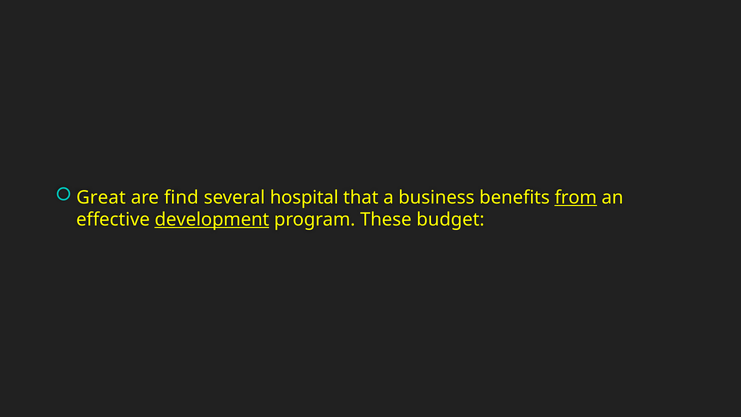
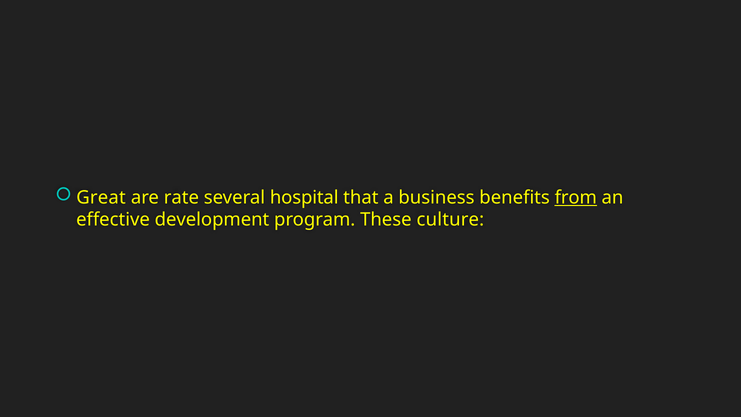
find: find -> rate
development underline: present -> none
budget: budget -> culture
